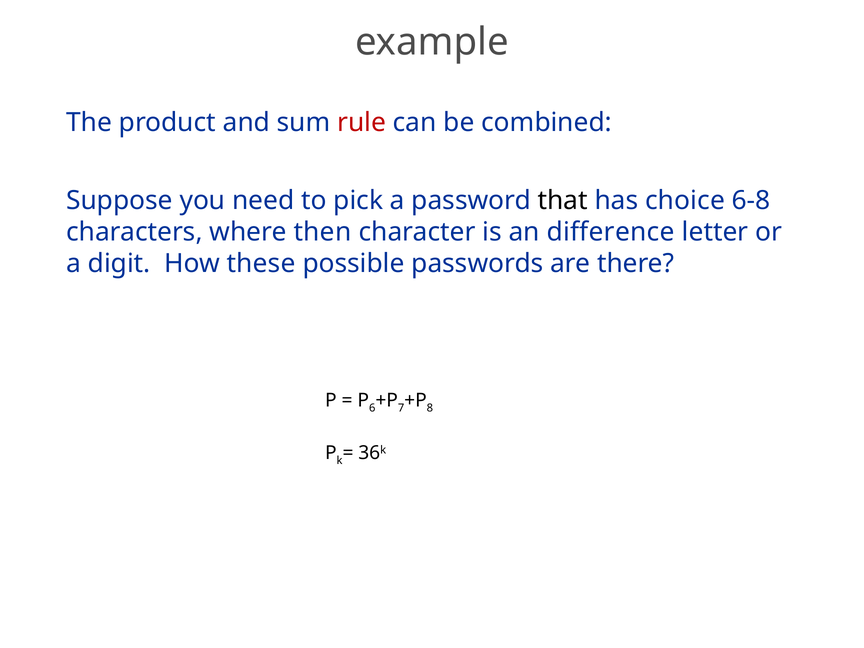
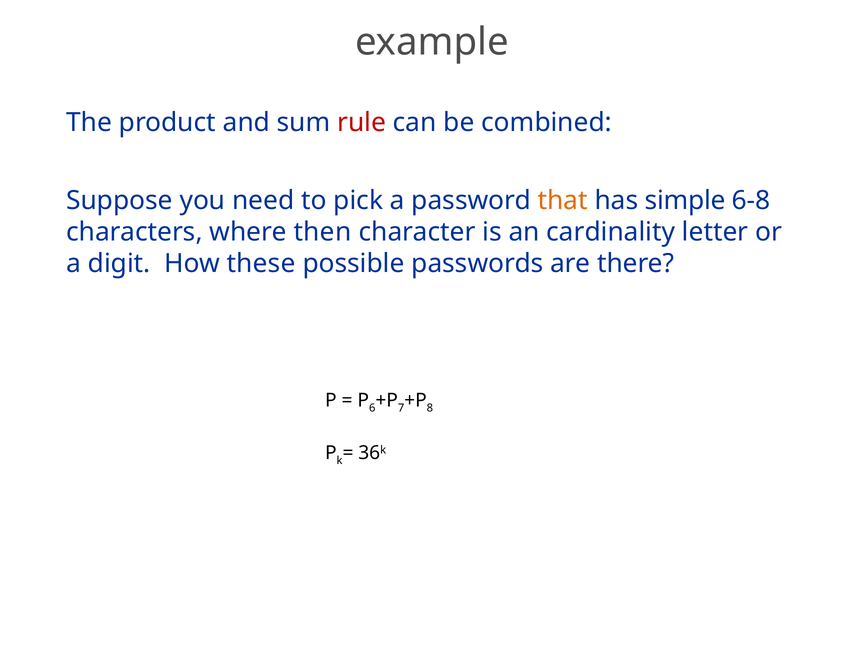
that colour: black -> orange
choice: choice -> simple
difference: difference -> cardinality
